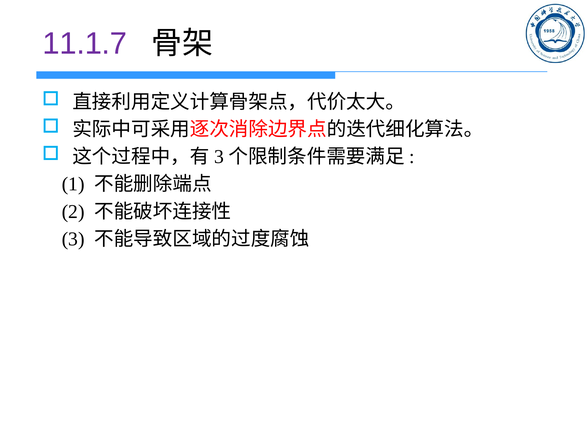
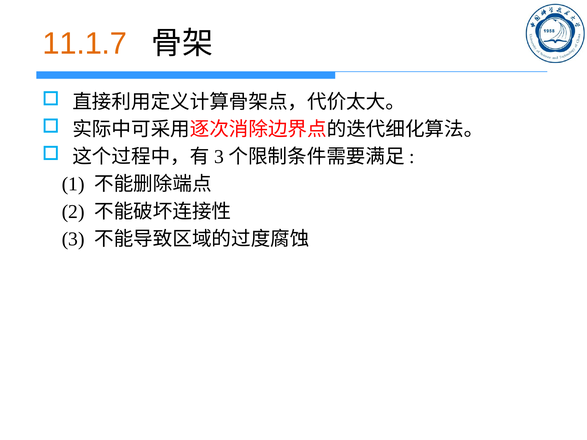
11.1.7 colour: purple -> orange
